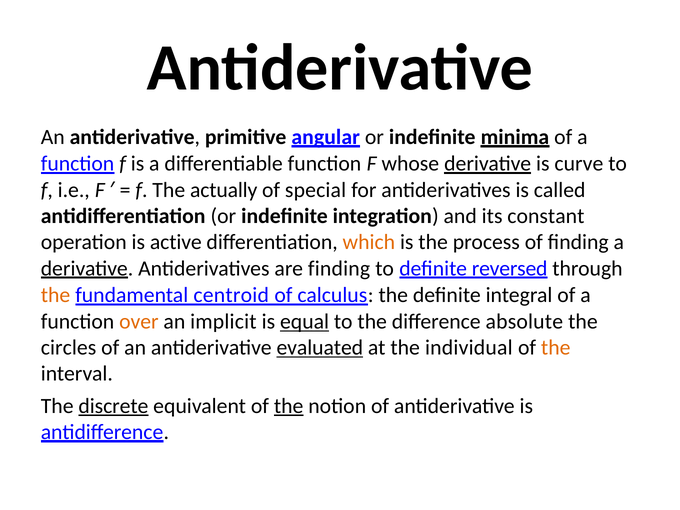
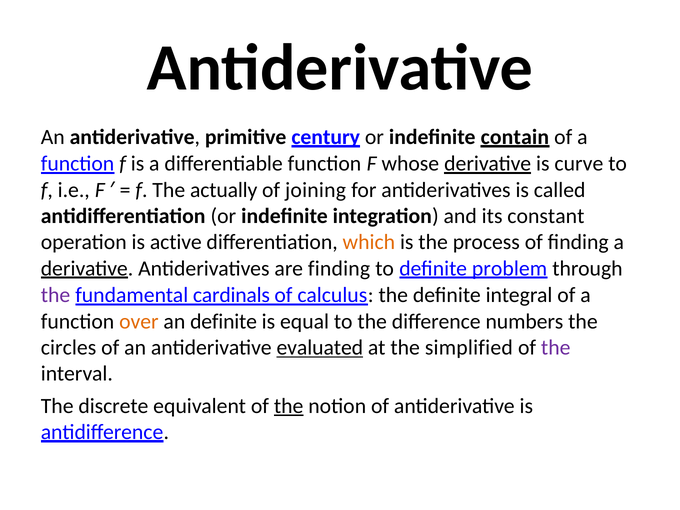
angular: angular -> century
minima: minima -> contain
special: special -> joining
reversed: reversed -> problem
the at (56, 295) colour: orange -> purple
centroid: centroid -> cardinals
an implicit: implicit -> definite
equal underline: present -> none
absolute: absolute -> numbers
individual: individual -> simplified
the at (556, 348) colour: orange -> purple
discrete underline: present -> none
